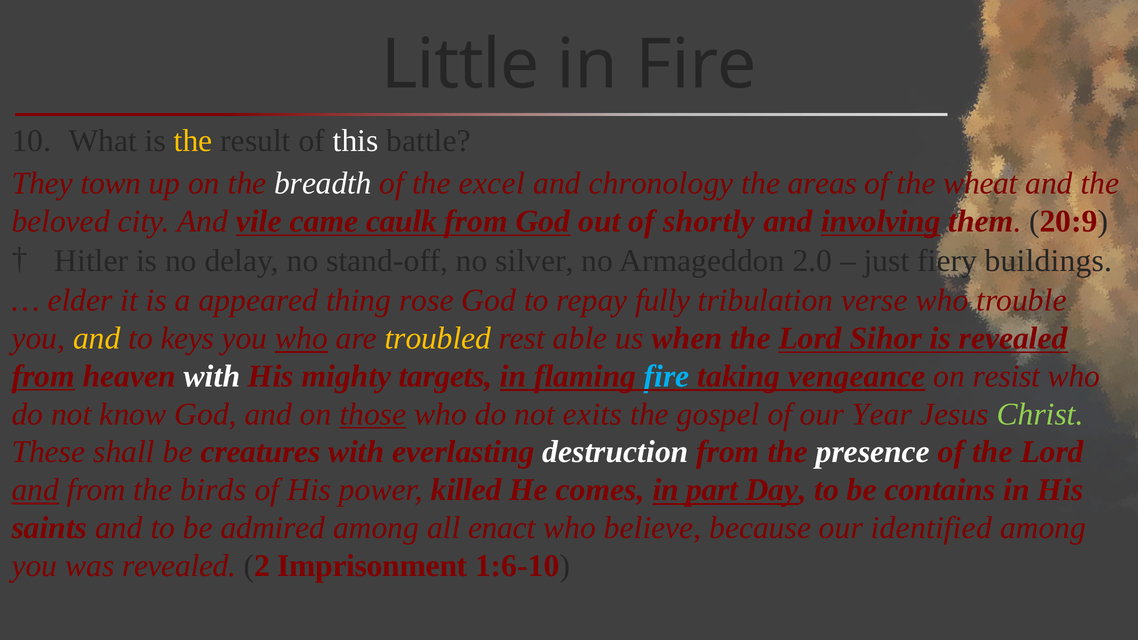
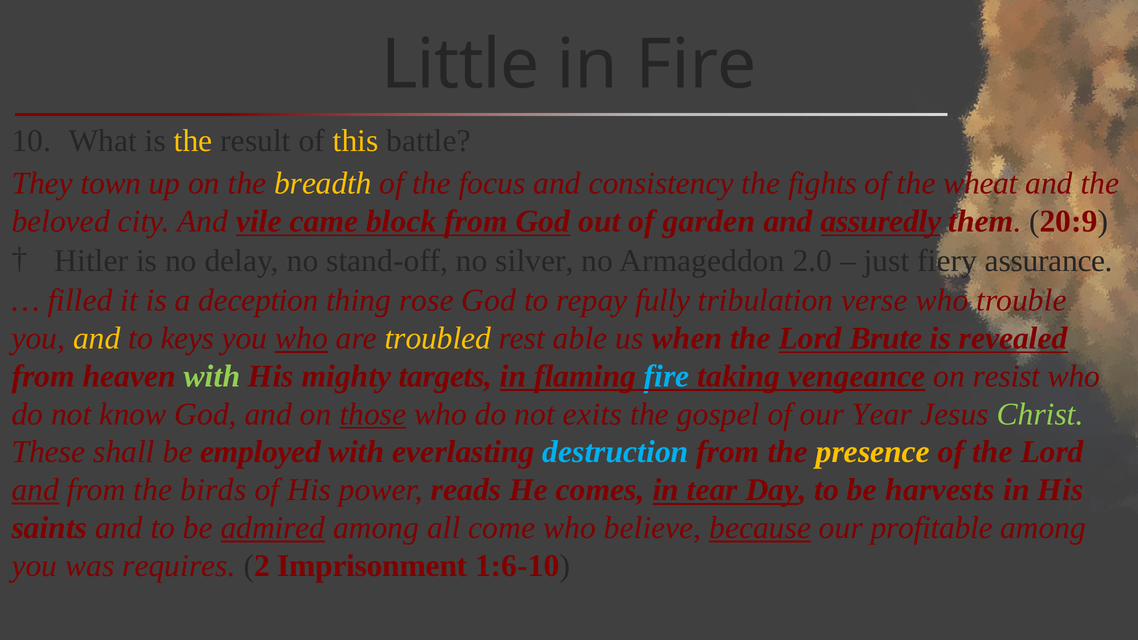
this colour: white -> yellow
breadth colour: white -> yellow
excel: excel -> focus
chronology: chronology -> consistency
areas: areas -> fights
caulk: caulk -> block
shortly: shortly -> garden
involving: involving -> assuredly
buildings: buildings -> assurance
elder: elder -> filled
appeared: appeared -> deception
Sihor: Sihor -> Brute
from at (43, 376) underline: present -> none
with at (212, 376) colour: white -> light green
creatures: creatures -> employed
destruction colour: white -> light blue
presence colour: white -> yellow
killed: killed -> reads
part: part -> tear
contains: contains -> harvests
admired underline: none -> present
enact: enact -> come
because underline: none -> present
identified: identified -> profitable
was revealed: revealed -> requires
